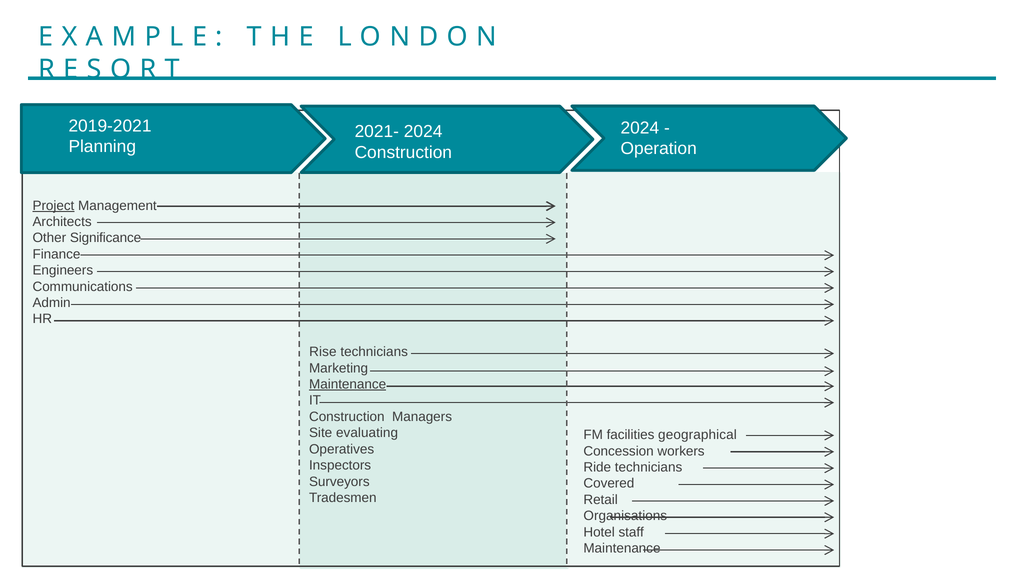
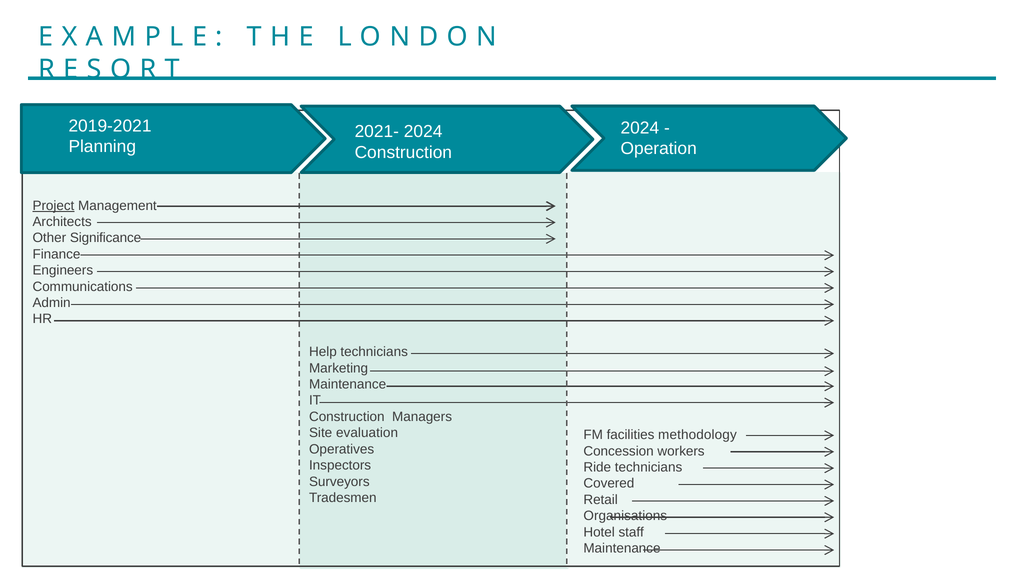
Rise: Rise -> Help
Maintenance at (348, 384) underline: present -> none
evaluating: evaluating -> evaluation
geographical: geographical -> methodology
